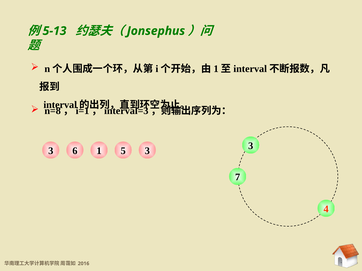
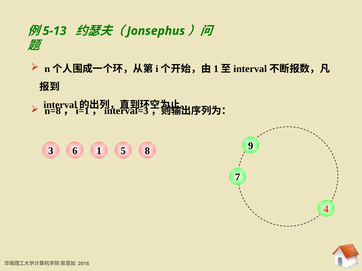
1 3: 3 -> 8
6 3: 3 -> 9
